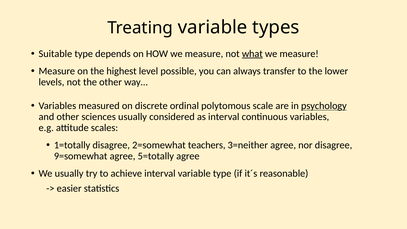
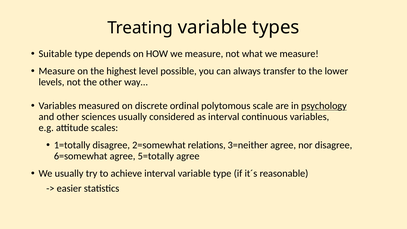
what underline: present -> none
teachers: teachers -> relations
9=somewhat: 9=somewhat -> 6=somewhat
